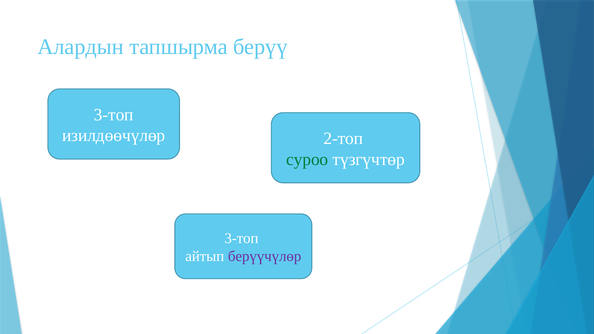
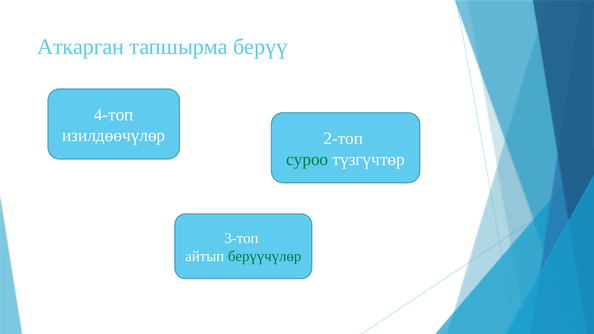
Алардын: Алардын -> Аткарган
3-топ at (114, 115): 3-топ -> 4-топ
берүүчүлөр colour: purple -> green
